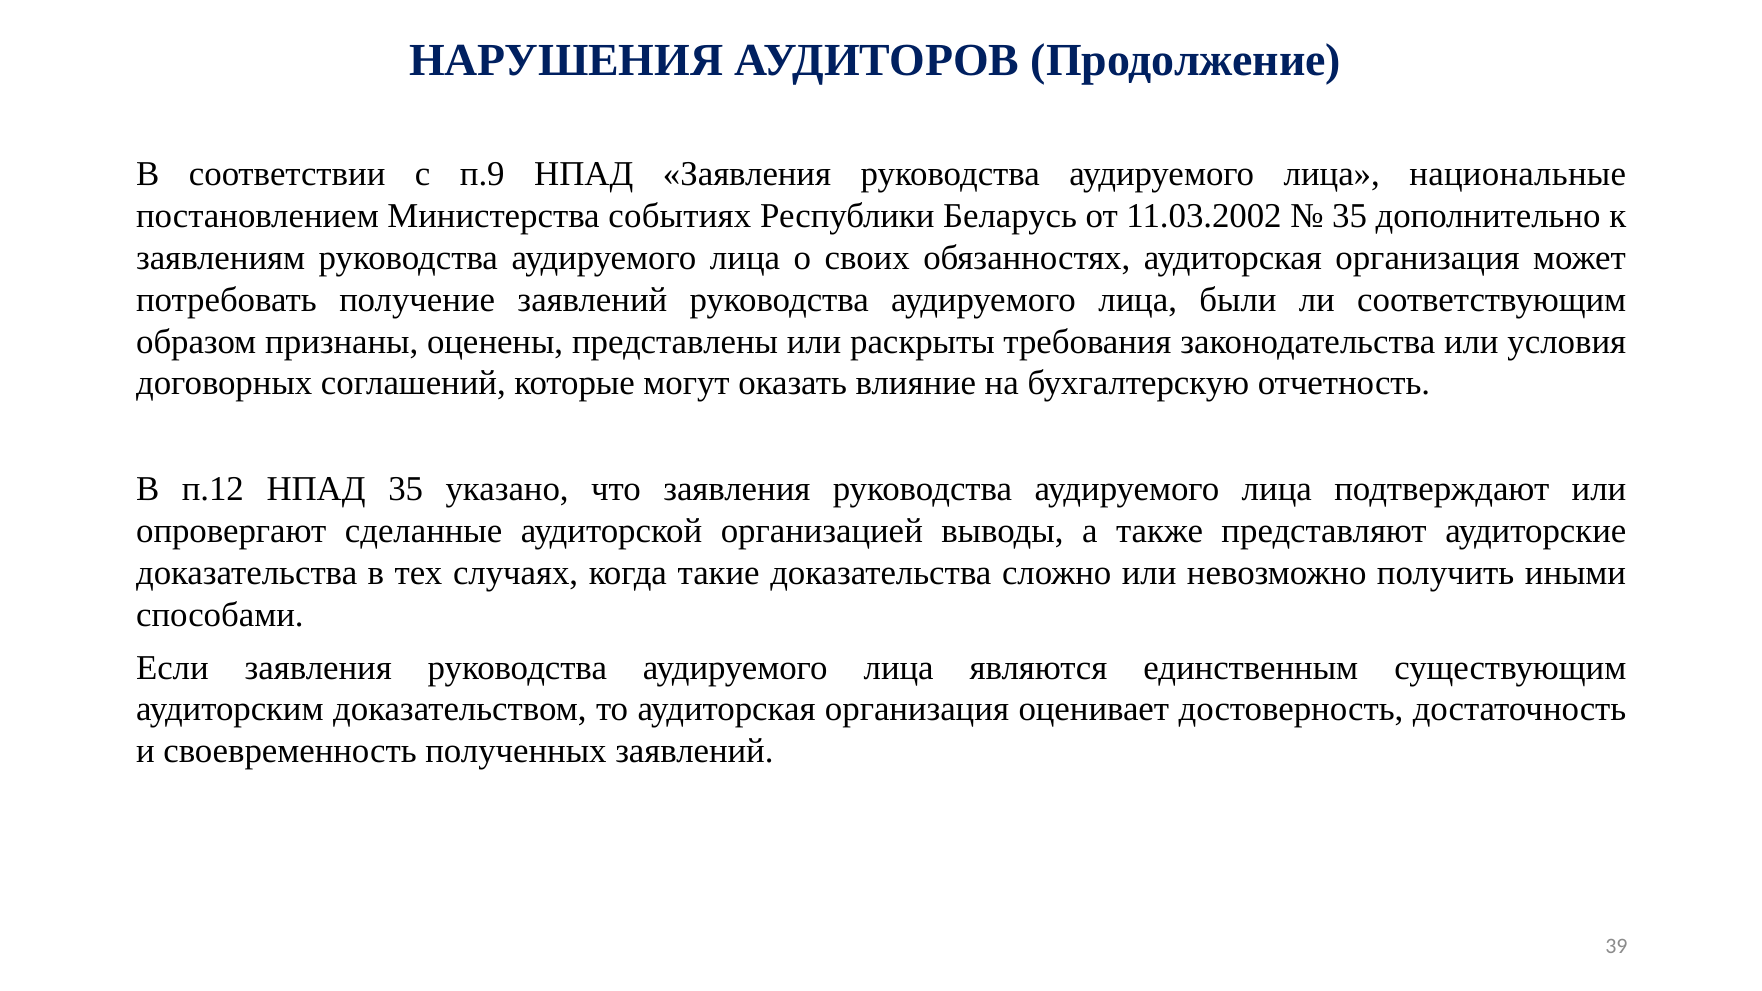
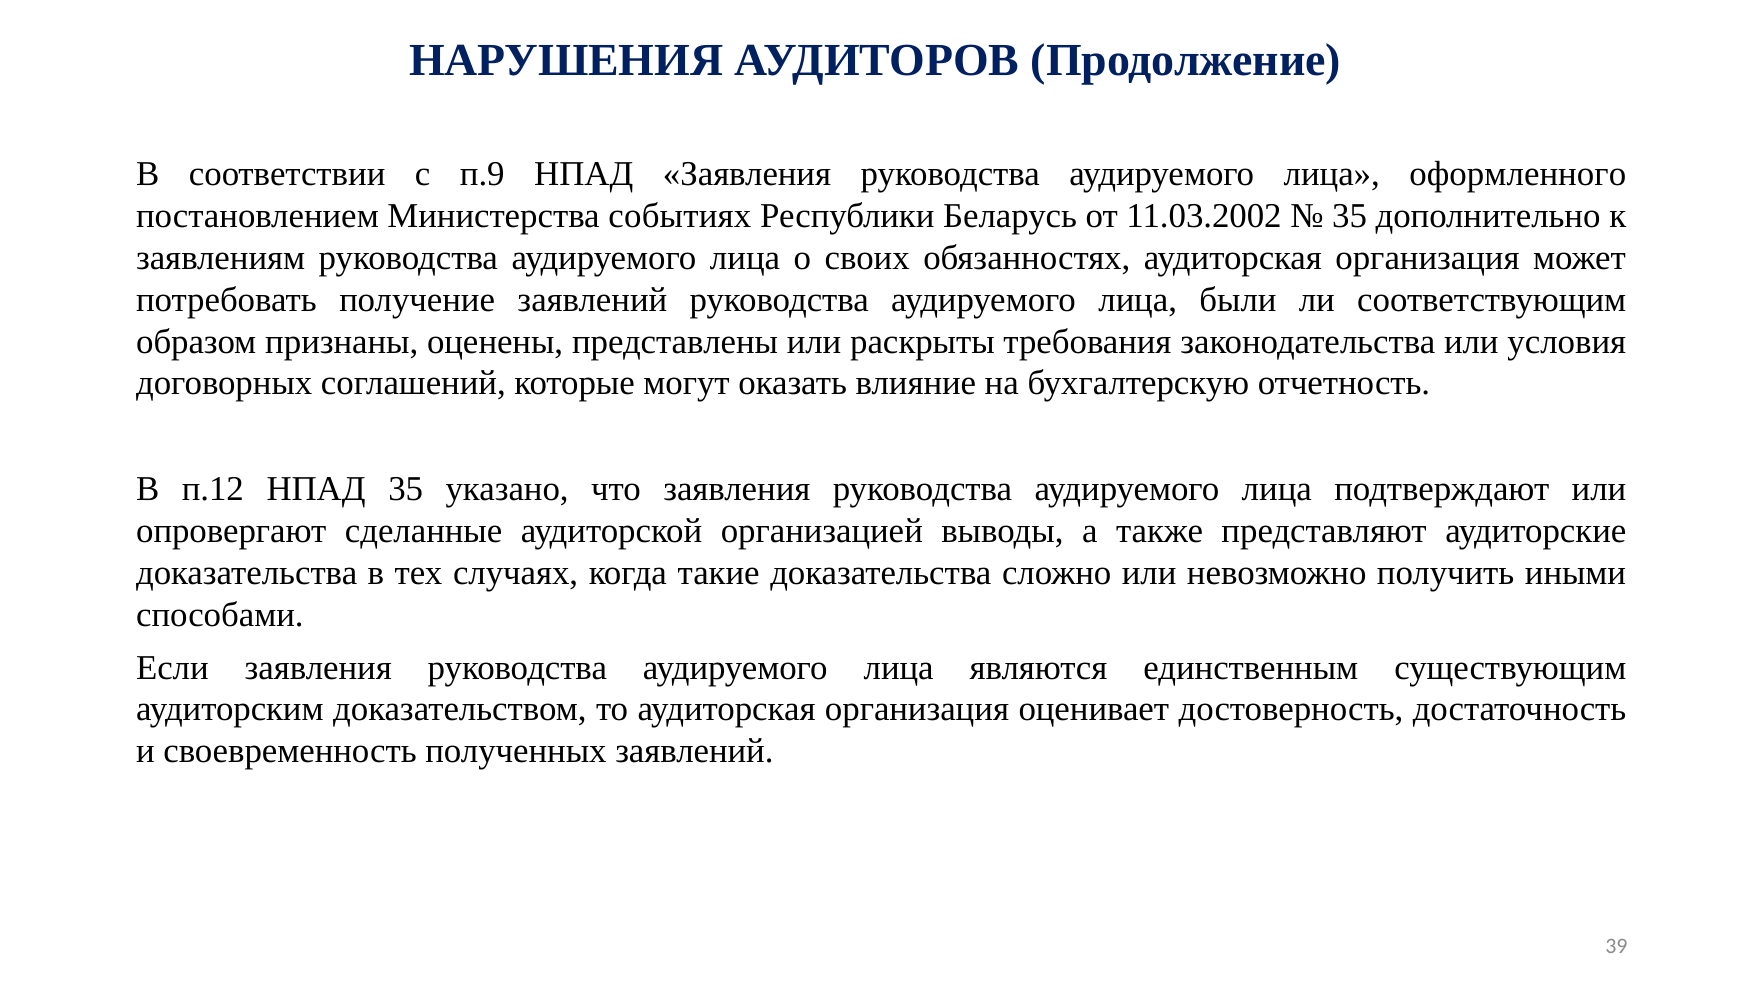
национальные: национальные -> оформленного
